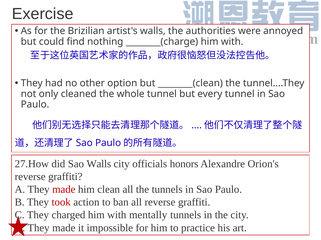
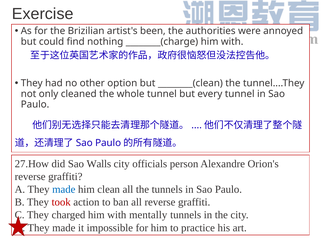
artist's walls: walls -> been
honors: honors -> person
made at (64, 190) colour: red -> blue
